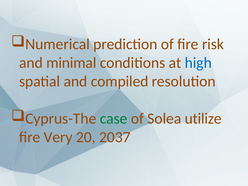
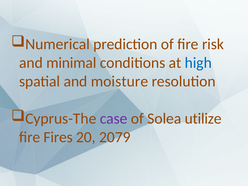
compiled: compiled -> moisture
case colour: green -> purple
Very: Very -> Fires
2037: 2037 -> 2079
